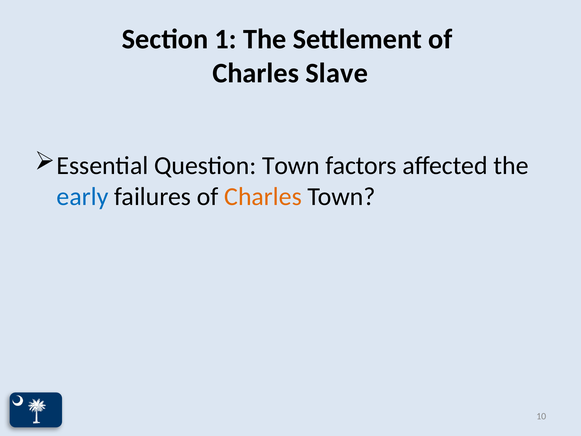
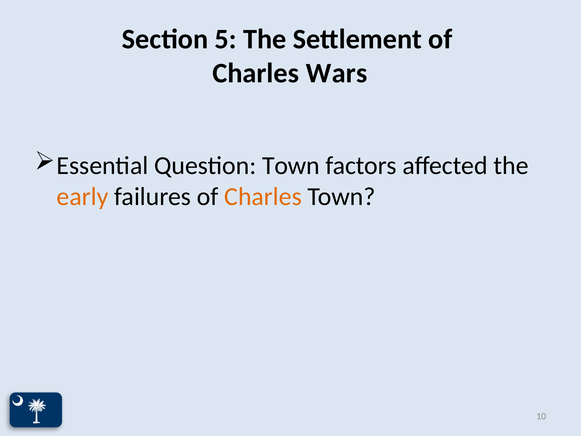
1: 1 -> 5
Slave: Slave -> Wars
early colour: blue -> orange
